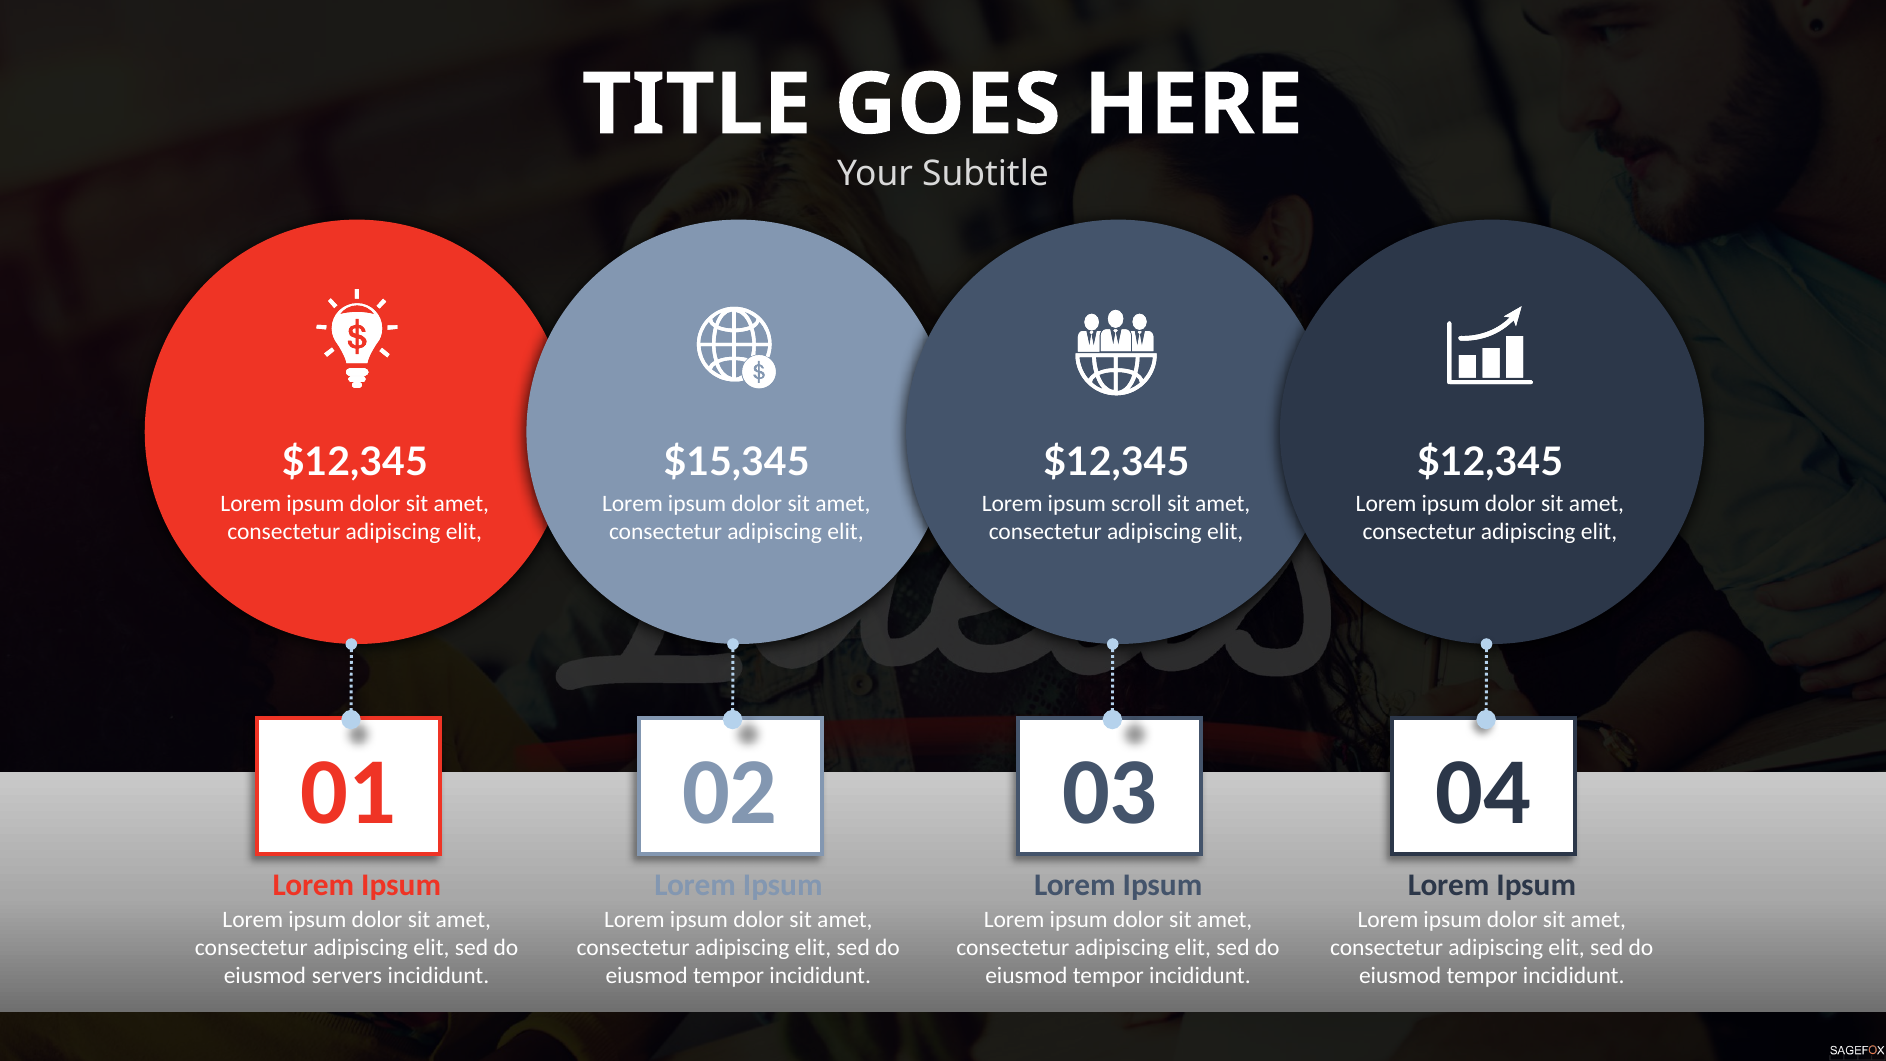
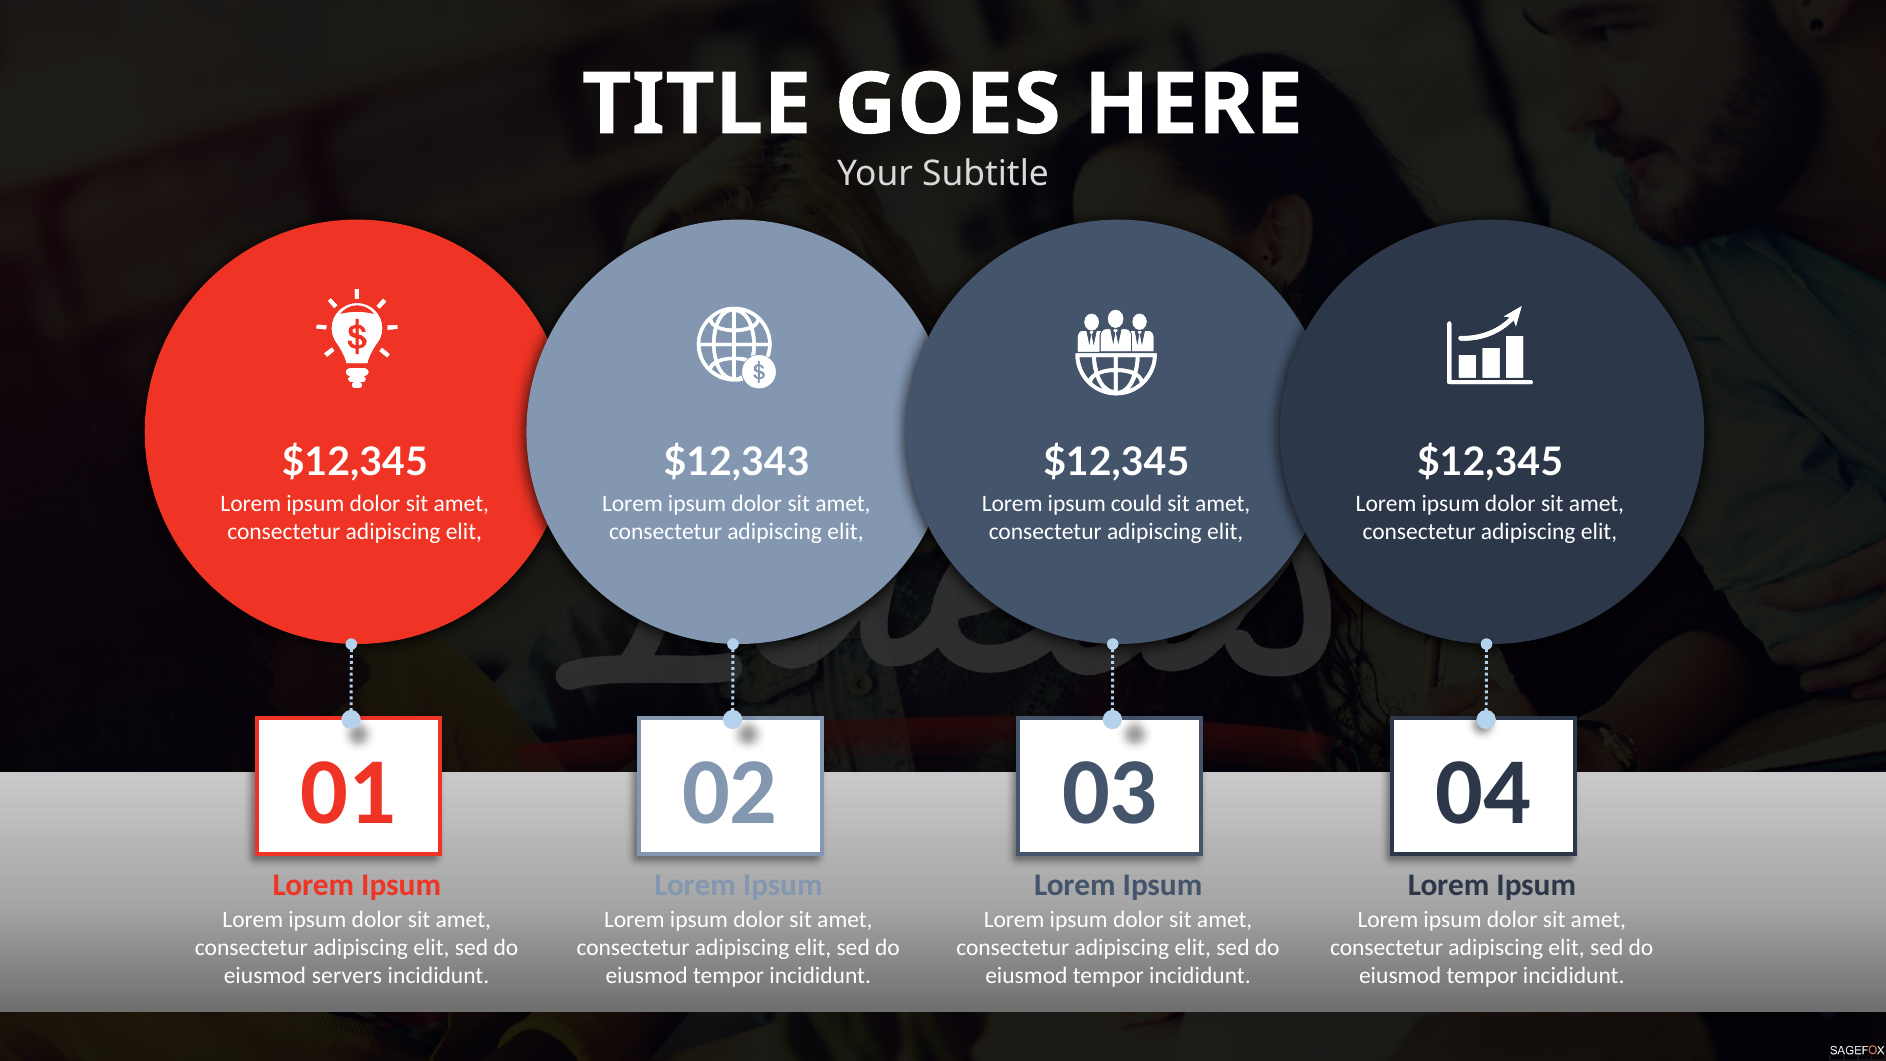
$15,345: $15,345 -> $12,343
scroll: scroll -> could
